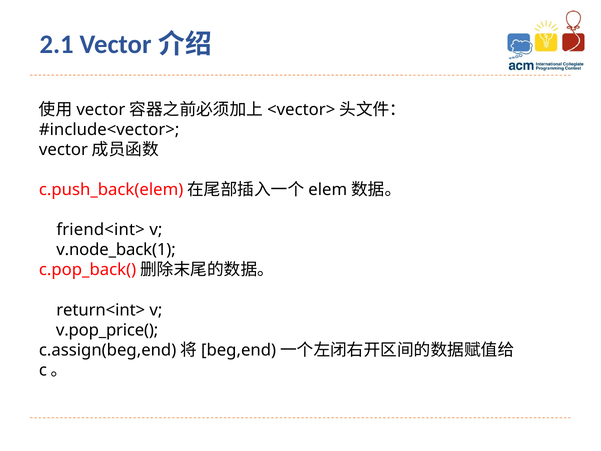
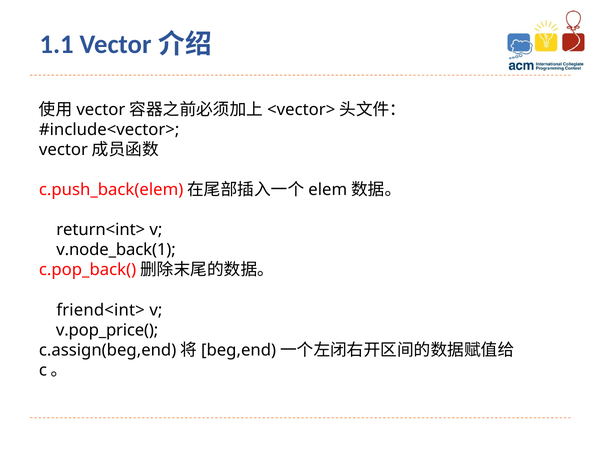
2.1: 2.1 -> 1.1
friend<int>: friend<int> -> return<int>
return<int>: return<int> -> friend<int>
